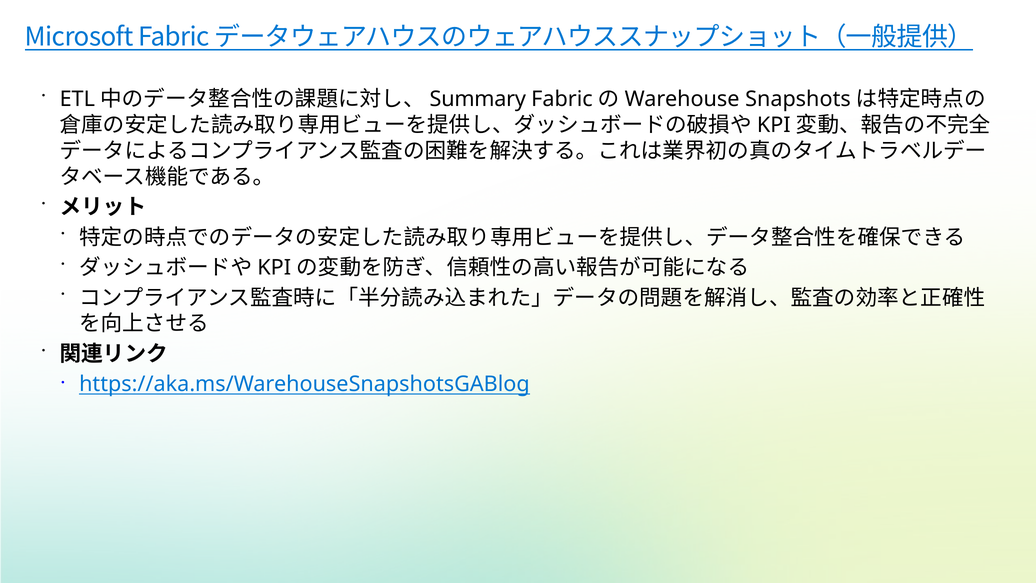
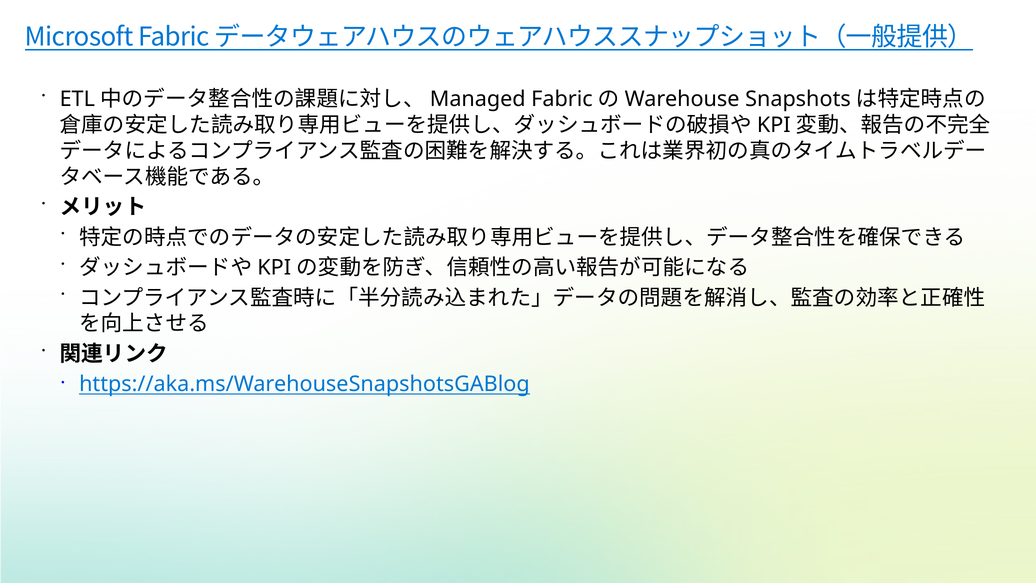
Summary: Summary -> Managed
